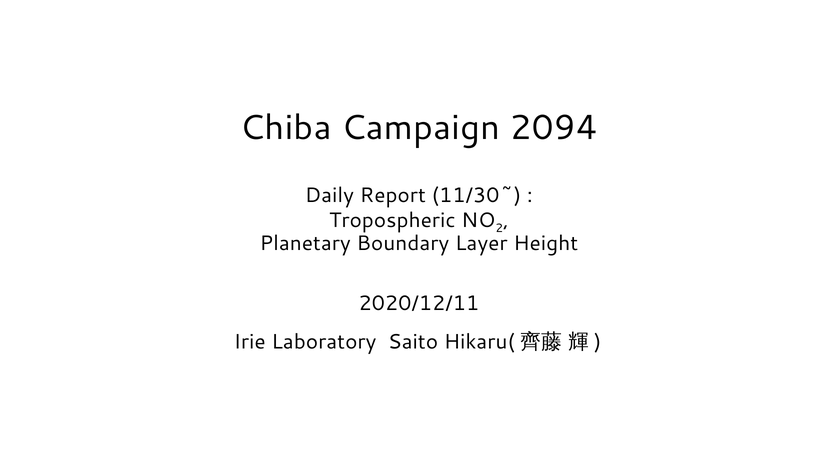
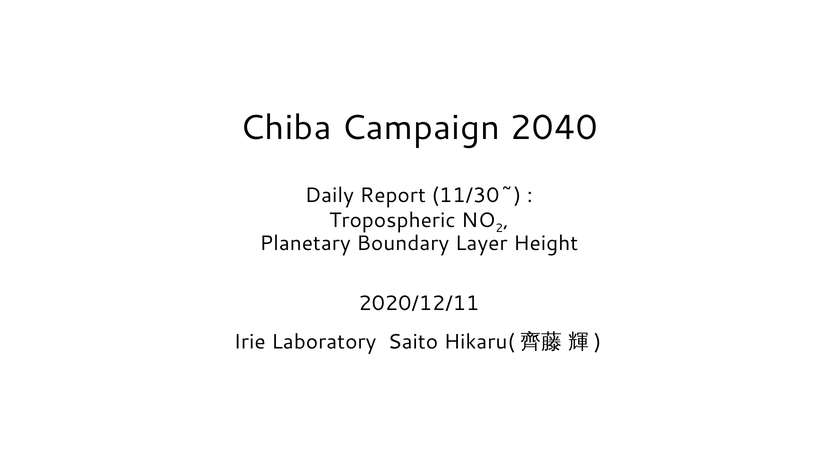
2094: 2094 -> 2040
